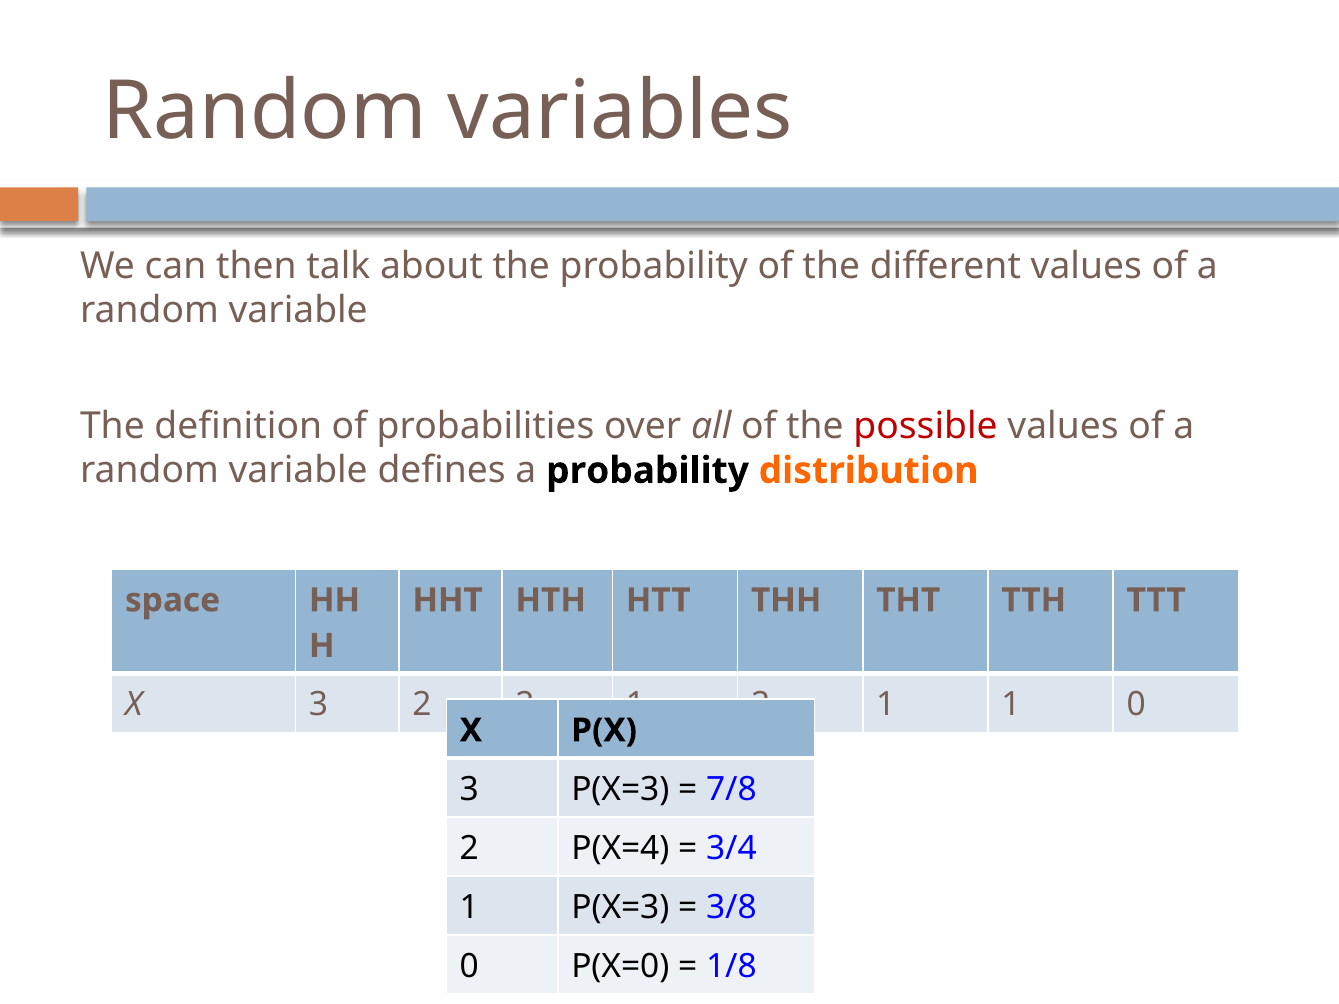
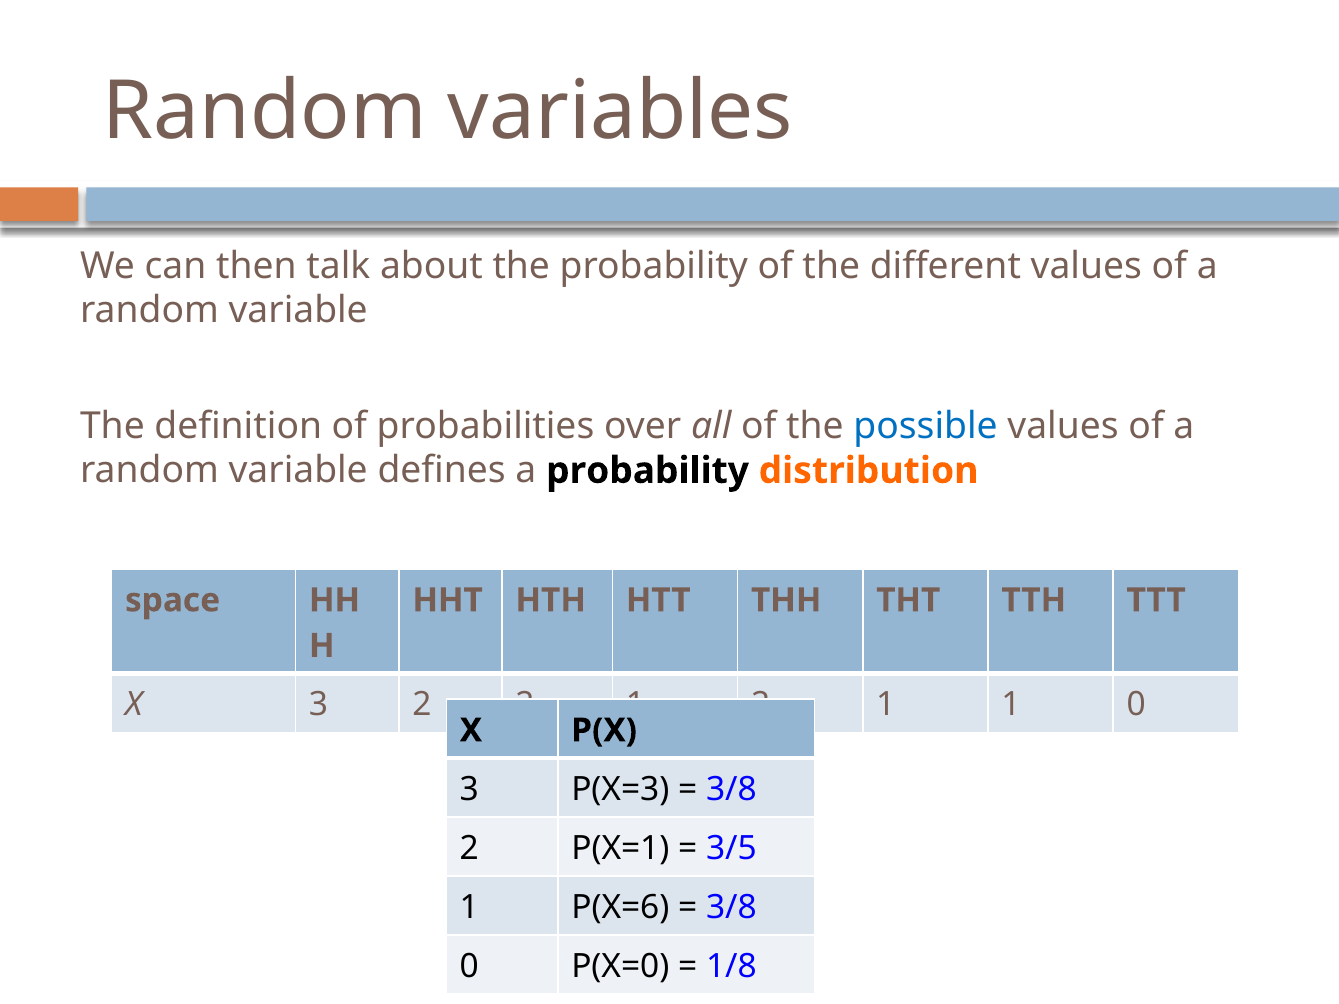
possible colour: red -> blue
7/8 at (731, 790): 7/8 -> 3/8
P(X=4: P(X=4 -> P(X=1
3/4: 3/4 -> 3/5
1 P(X=3: P(X=3 -> P(X=6
